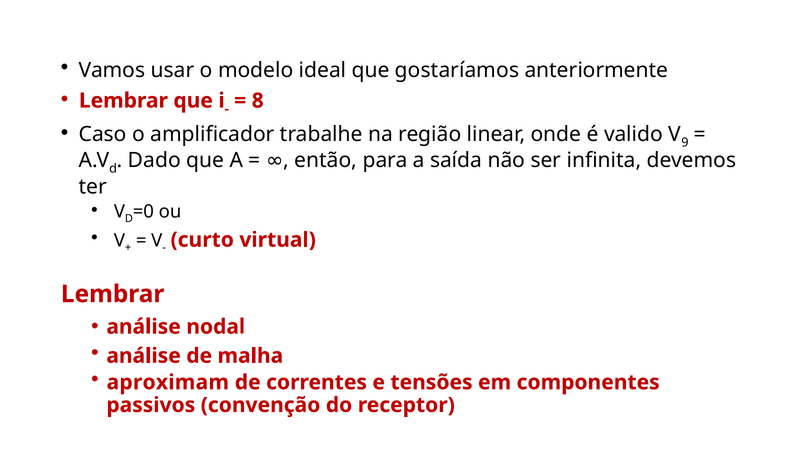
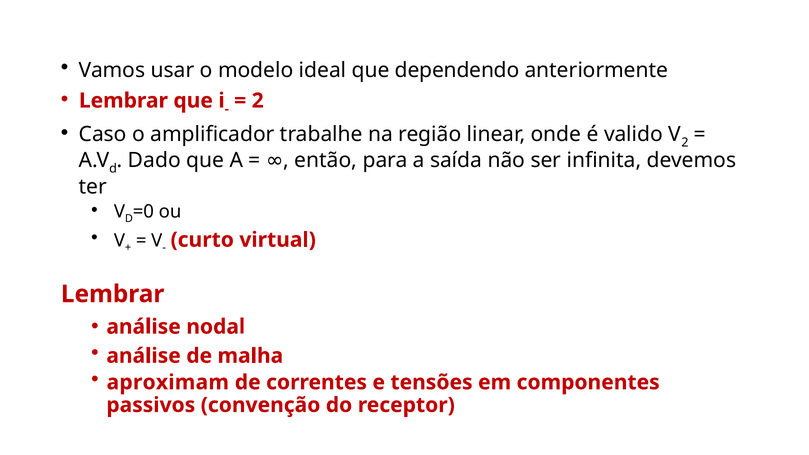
gostaríamos: gostaríamos -> dependendo
8 at (258, 101): 8 -> 2
9 at (685, 143): 9 -> 2
